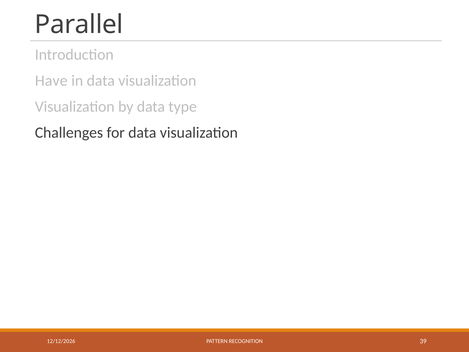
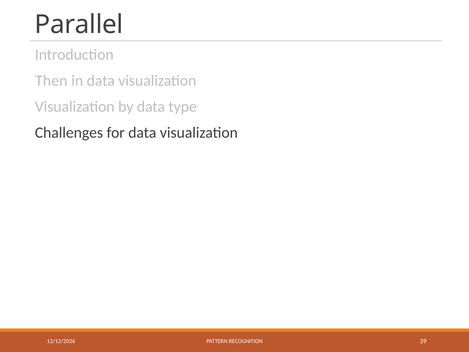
Have: Have -> Then
